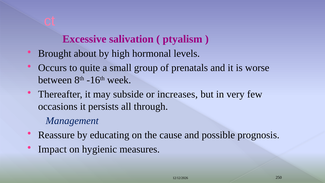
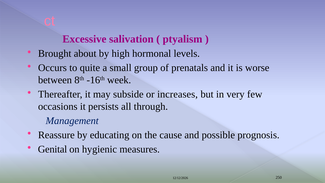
Impact: Impact -> Genital
